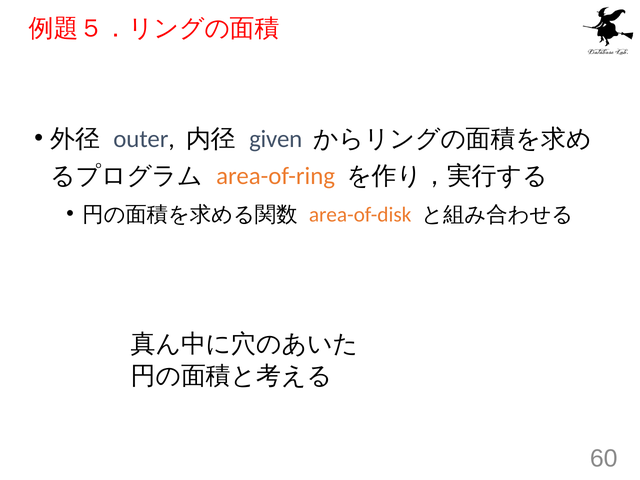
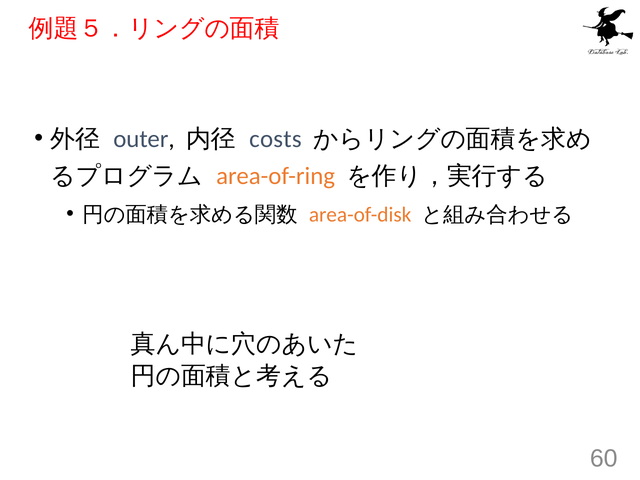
given: given -> costs
